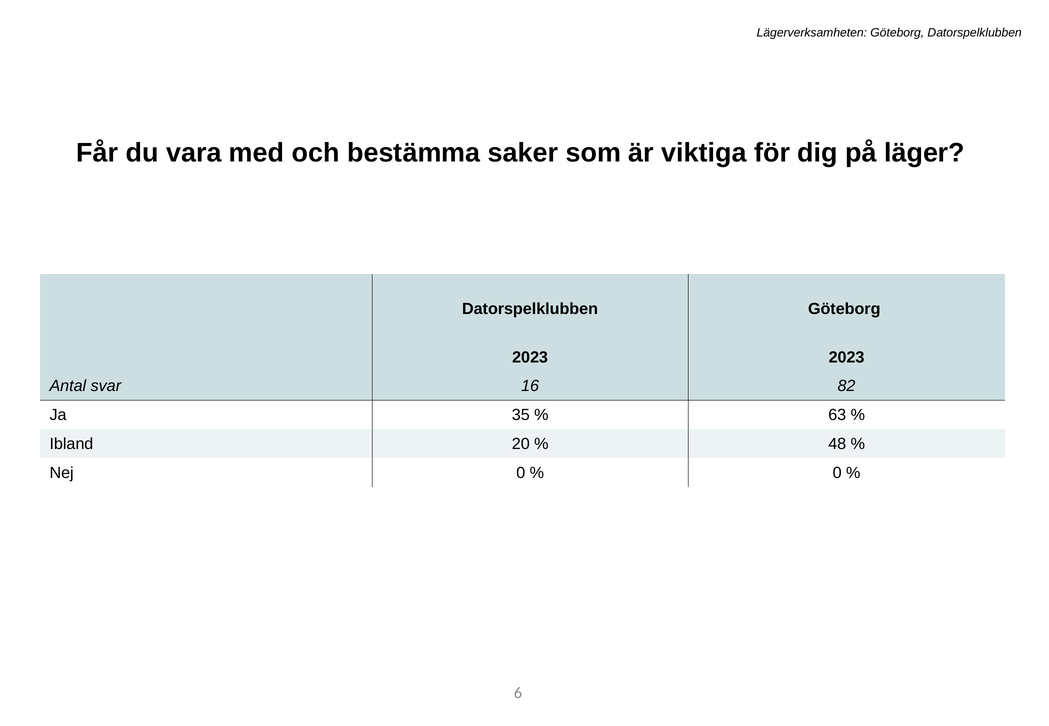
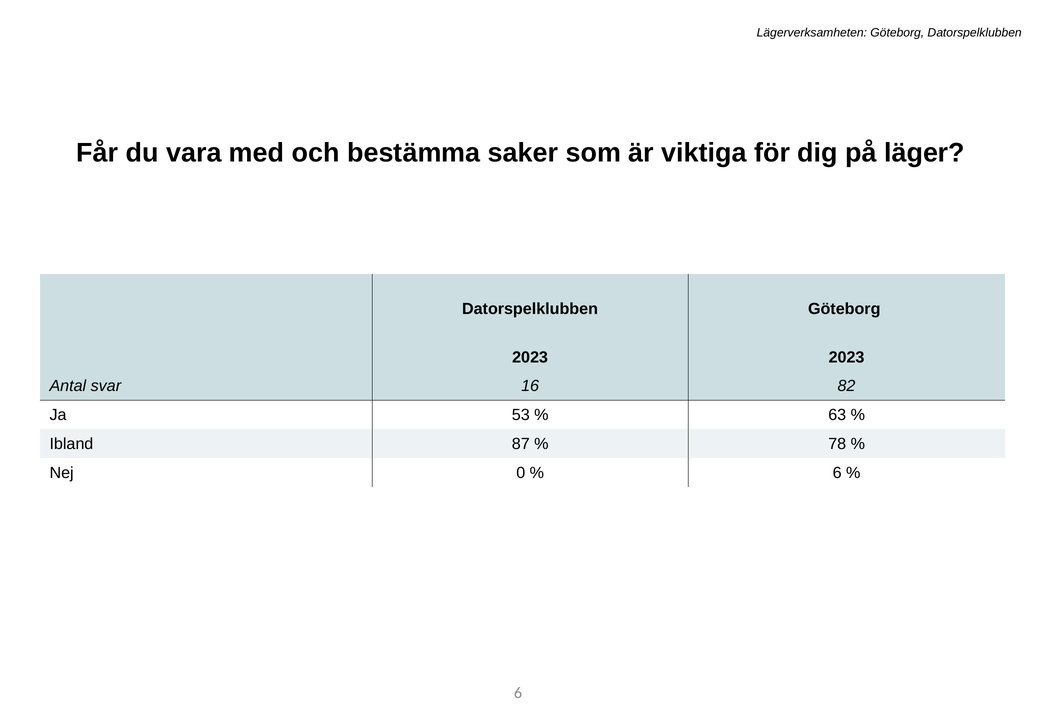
35: 35 -> 53
20: 20 -> 87
48: 48 -> 78
0 at (837, 473): 0 -> 6
